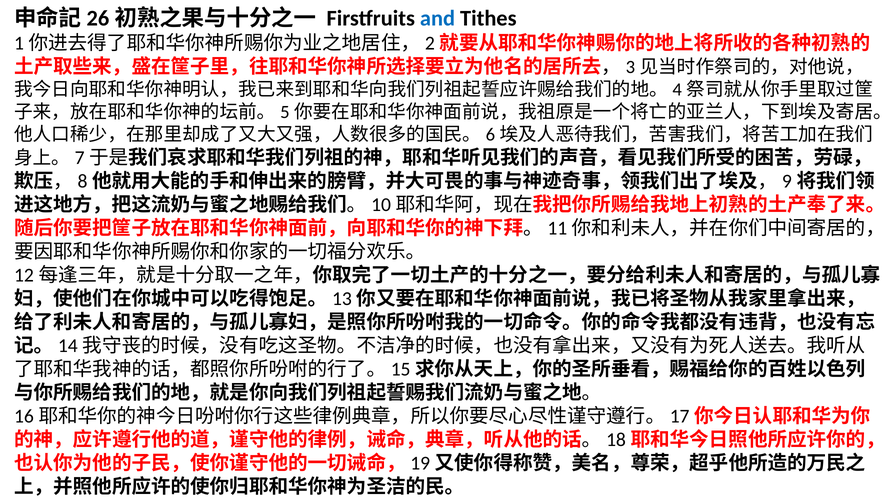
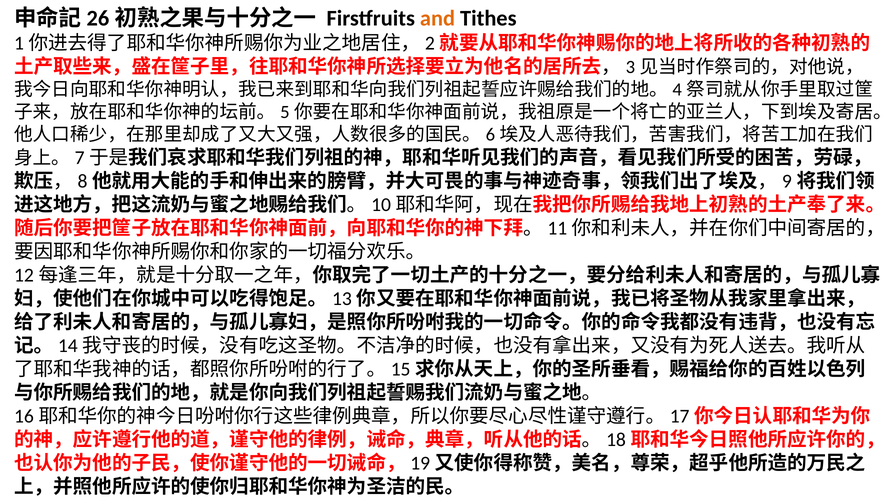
and colour: blue -> orange
